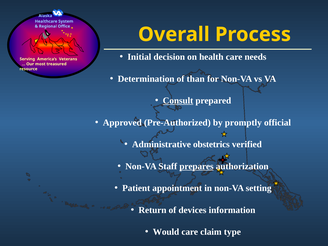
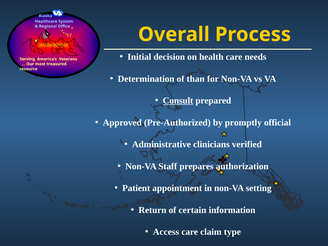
obstetrics: obstetrics -> clinicians
prepares underline: present -> none
devices: devices -> certain
Would: Would -> Access
